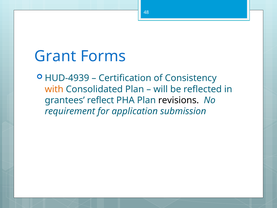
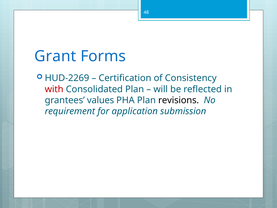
HUD-4939: HUD-4939 -> HUD-2269
with colour: orange -> red
reflect: reflect -> values
